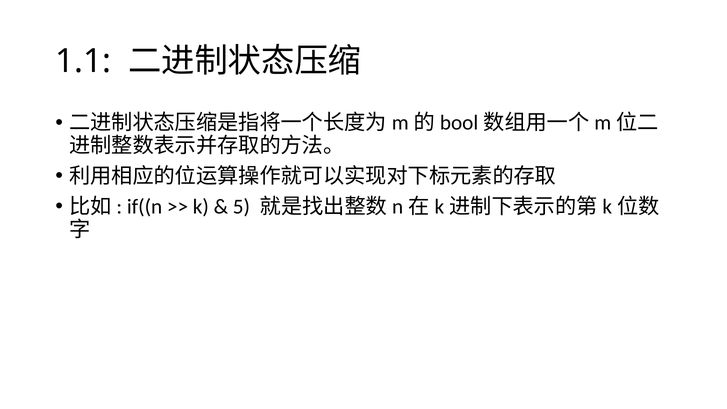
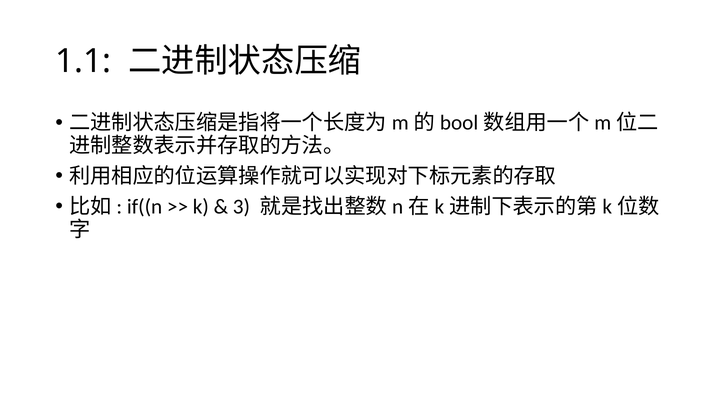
5: 5 -> 3
